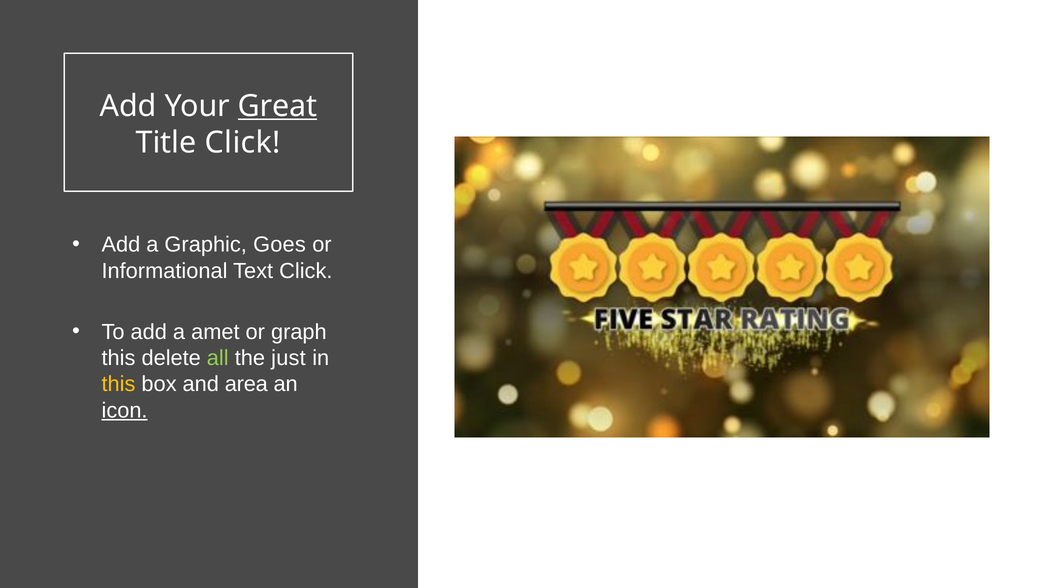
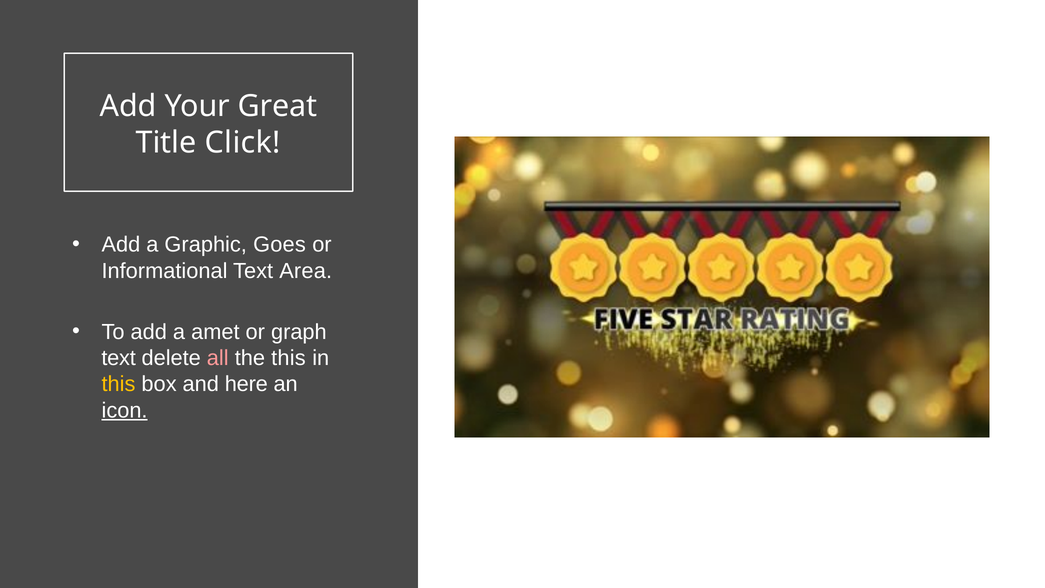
Great underline: present -> none
Text Click: Click -> Area
this at (119, 358): this -> text
all colour: light green -> pink
the just: just -> this
area: area -> here
